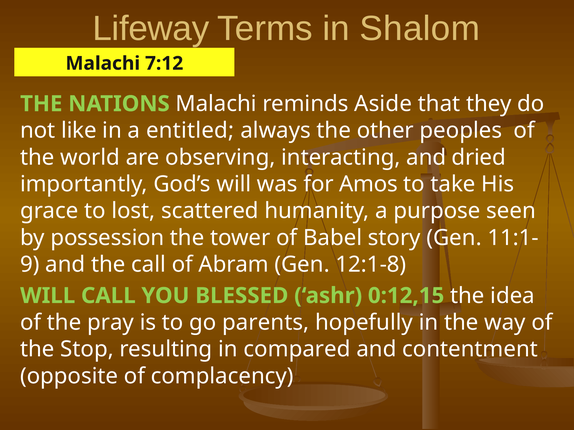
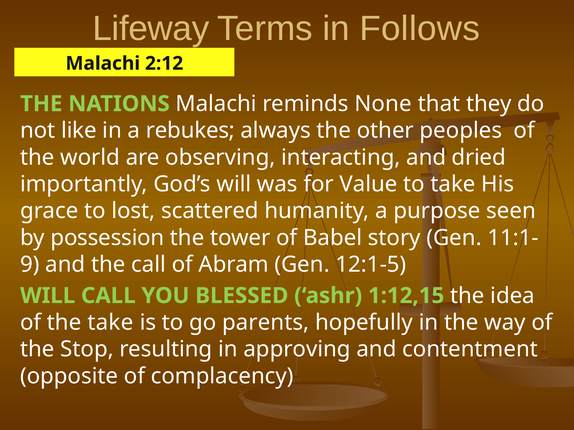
Shalom: Shalom -> Follows
7:12: 7:12 -> 2:12
Aside: Aside -> None
entitled: entitled -> rebukes
Amos: Amos -> Value
12:1-8: 12:1-8 -> 12:1-5
0:12,15: 0:12,15 -> 1:12,15
the pray: pray -> take
compared: compared -> approving
